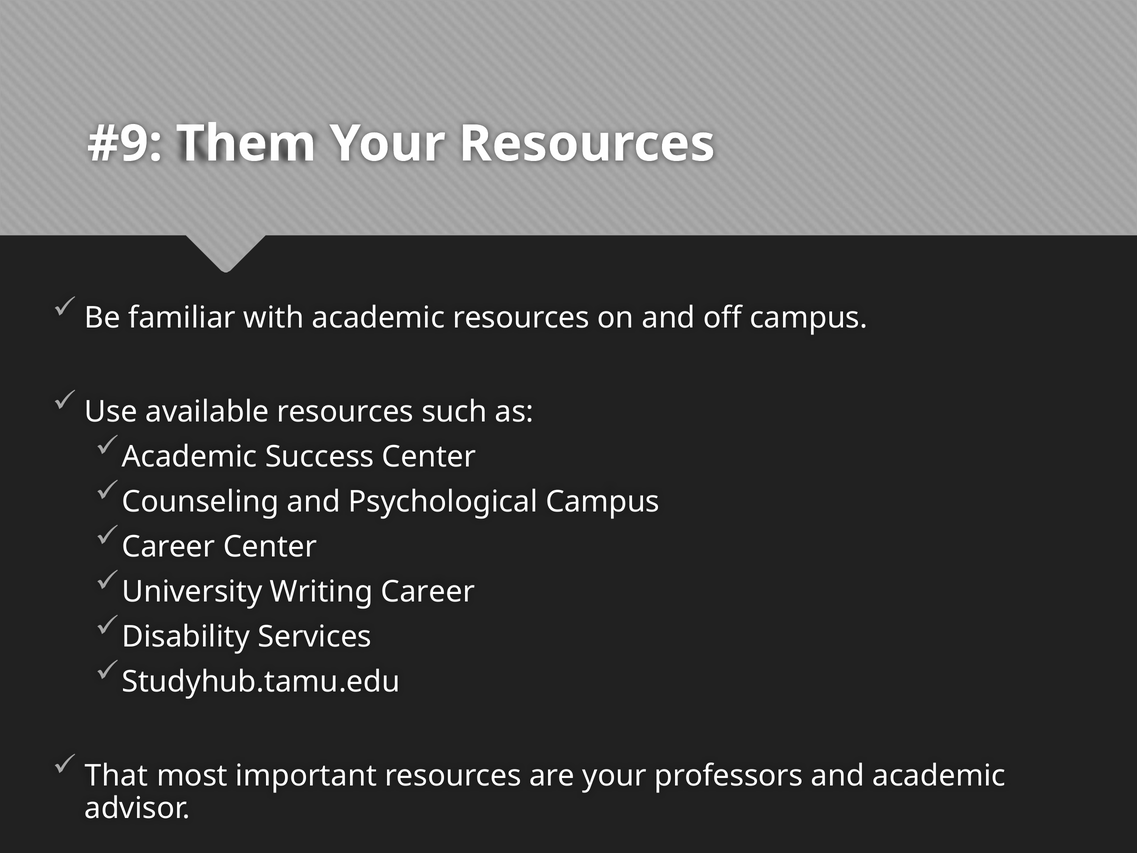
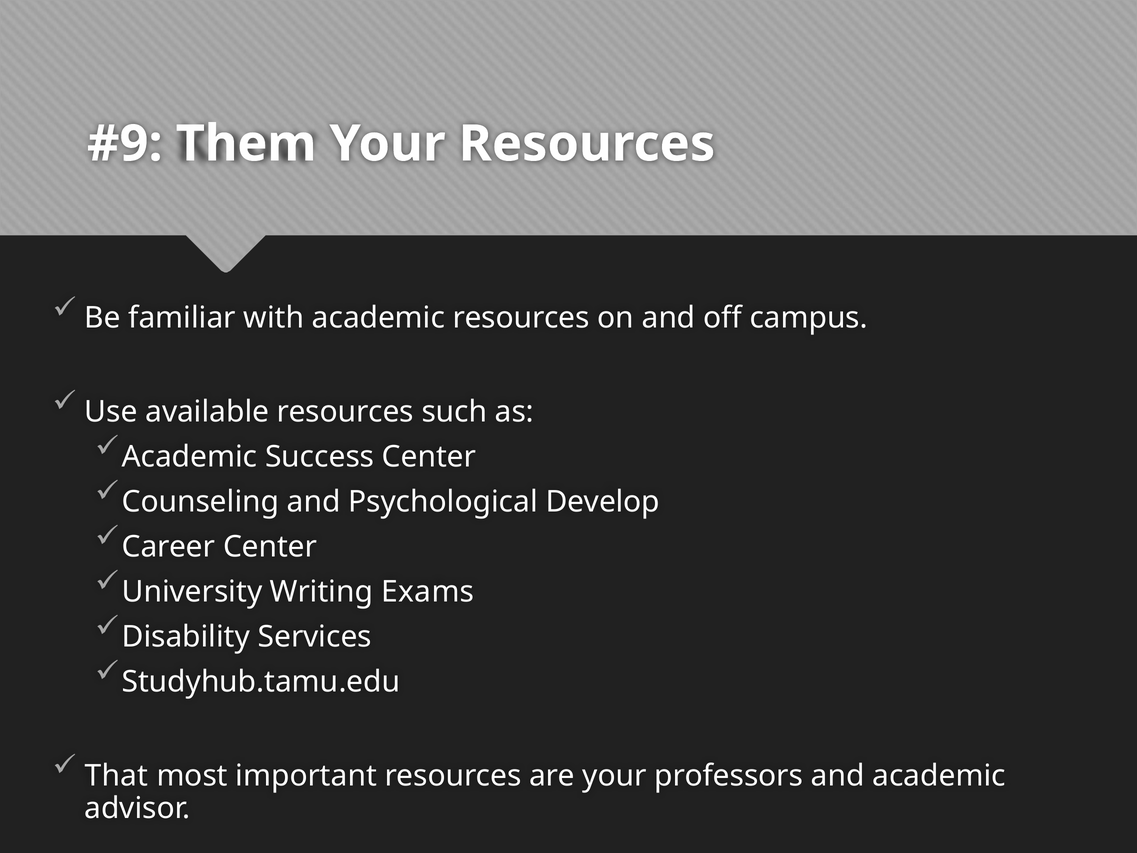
Psychological Campus: Campus -> Develop
Writing Career: Career -> Exams
